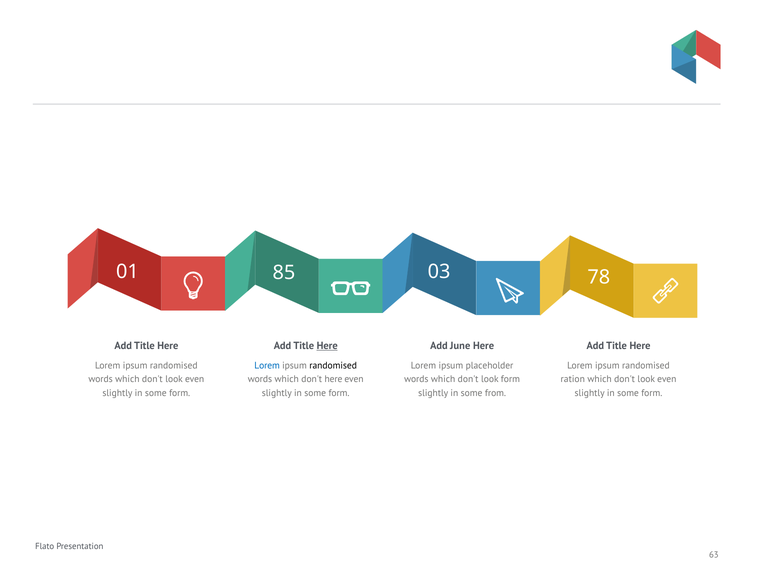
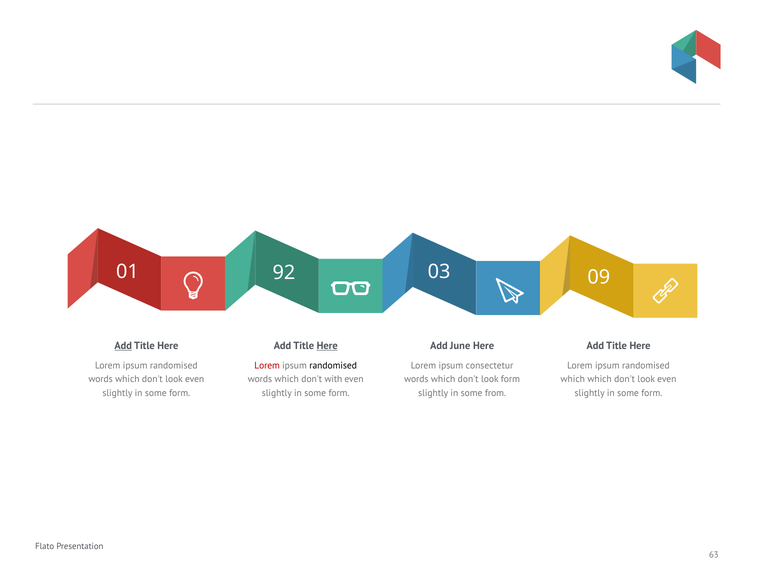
85: 85 -> 92
78: 78 -> 09
Add at (123, 345) underline: none -> present
Lorem at (267, 365) colour: blue -> red
placeholder: placeholder -> consectetur
don't here: here -> with
ration at (573, 379): ration -> which
